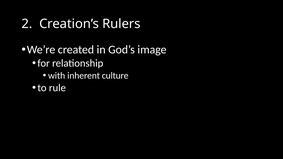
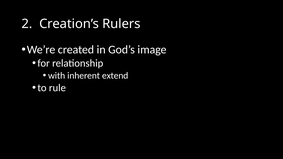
culture: culture -> extend
